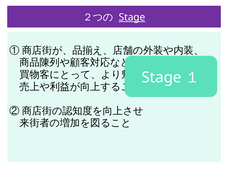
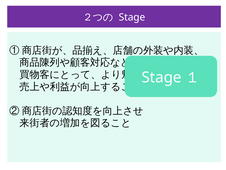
Stage at (132, 17) underline: present -> none
